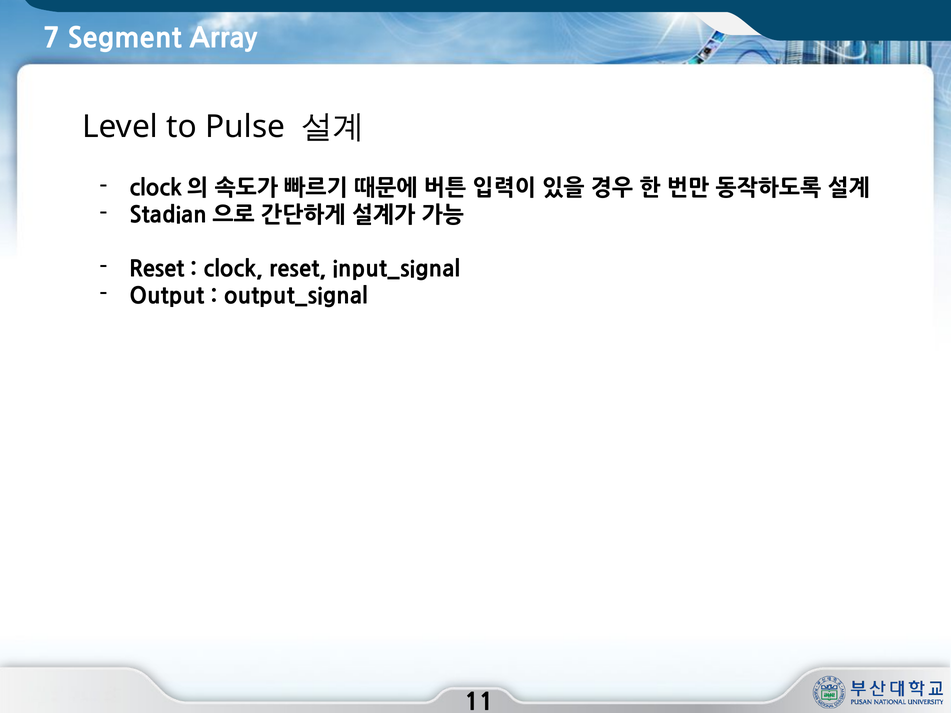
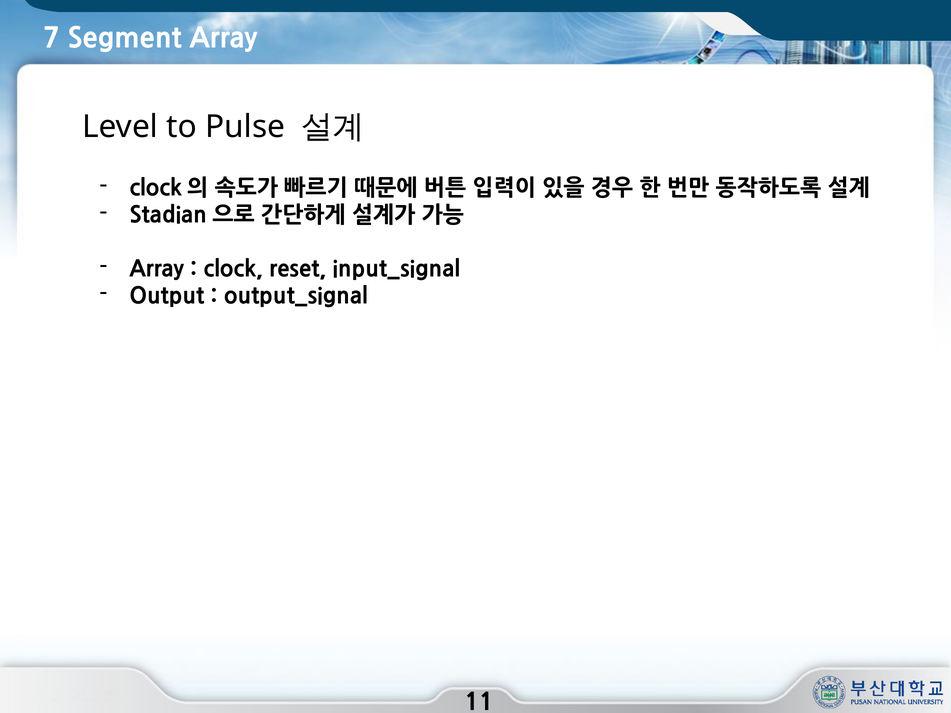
Reset at (157, 269): Reset -> Array
